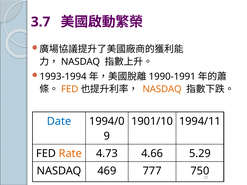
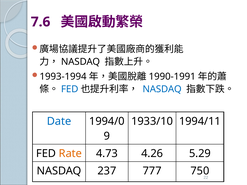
3.7: 3.7 -> 7.6
FED at (70, 89) colour: orange -> blue
NASDAQ at (162, 89) colour: orange -> blue
1901/10: 1901/10 -> 1933/10
4.66: 4.66 -> 4.26
469: 469 -> 237
